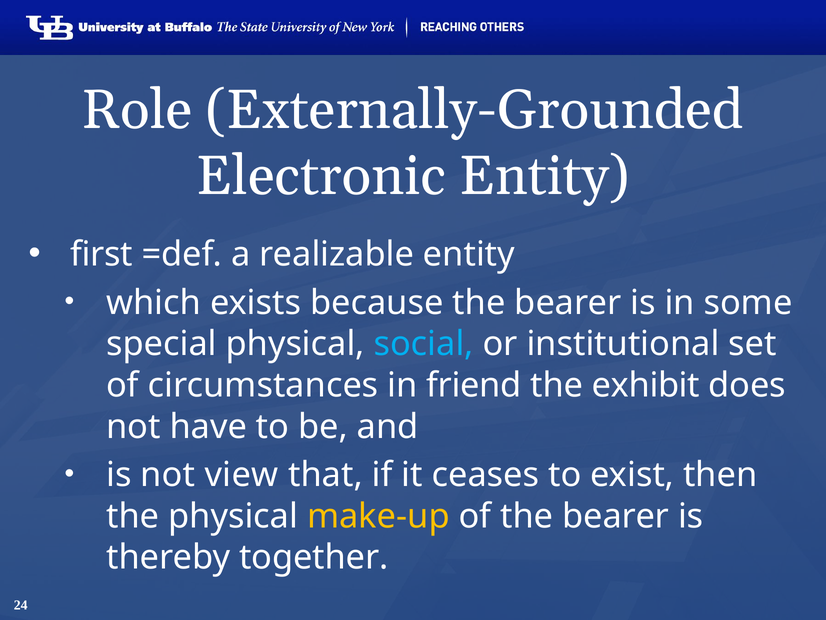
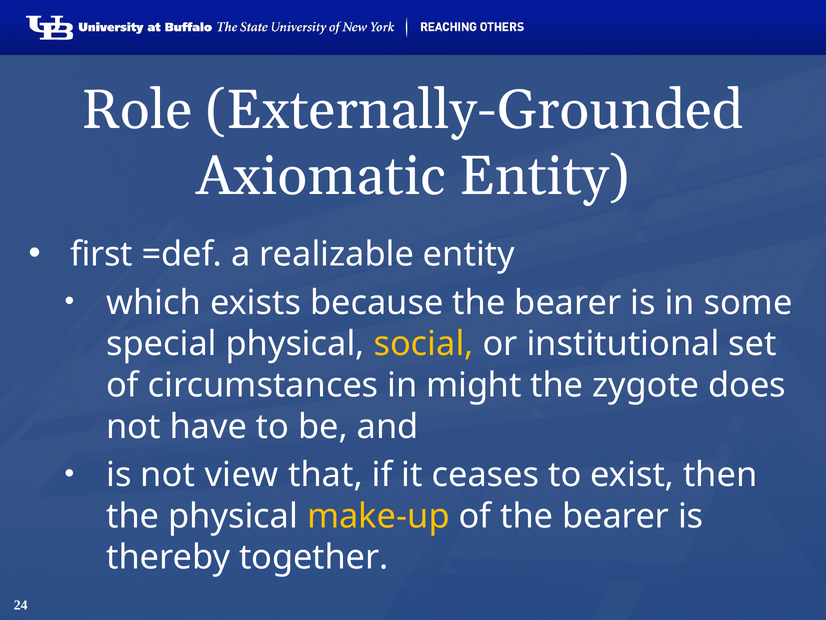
Electronic: Electronic -> Axiomatic
social colour: light blue -> yellow
friend: friend -> might
exhibit: exhibit -> zygote
